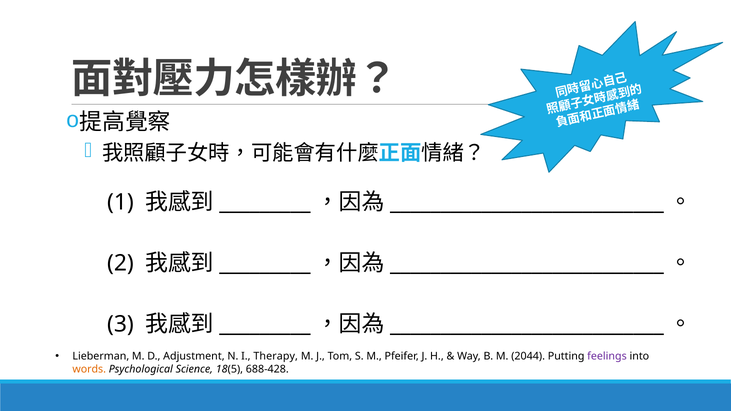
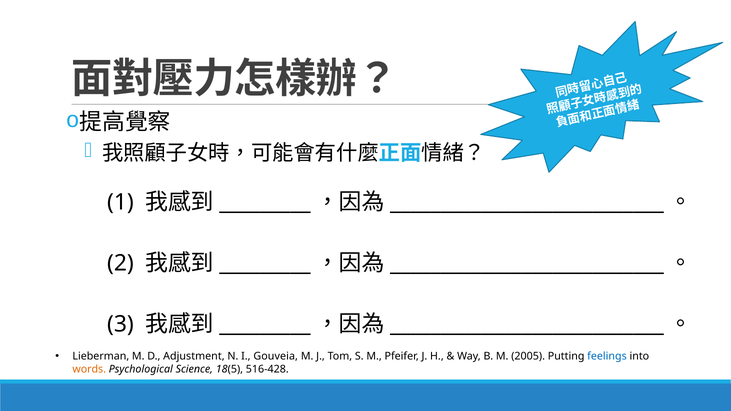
Therapy: Therapy -> Gouveia
2044: 2044 -> 2005
feelings colour: purple -> blue
688-428: 688-428 -> 516-428
